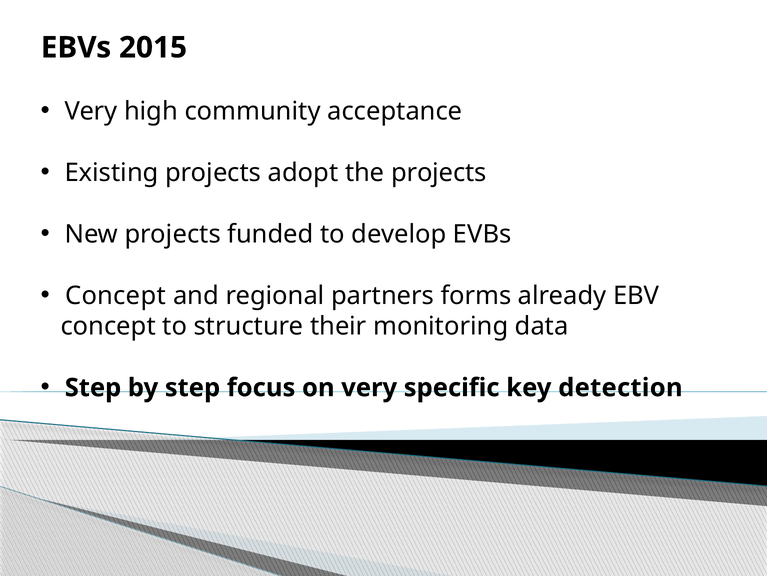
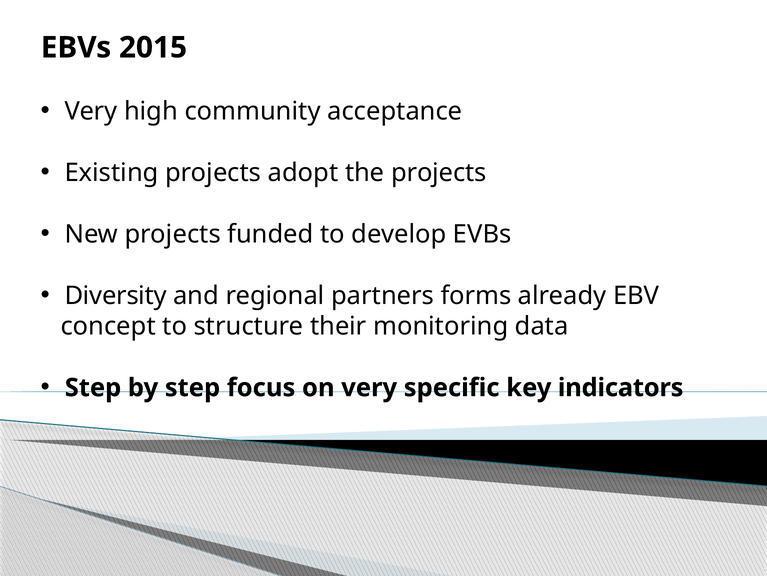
Concept at (115, 295): Concept -> Diversity
detection: detection -> indicators
